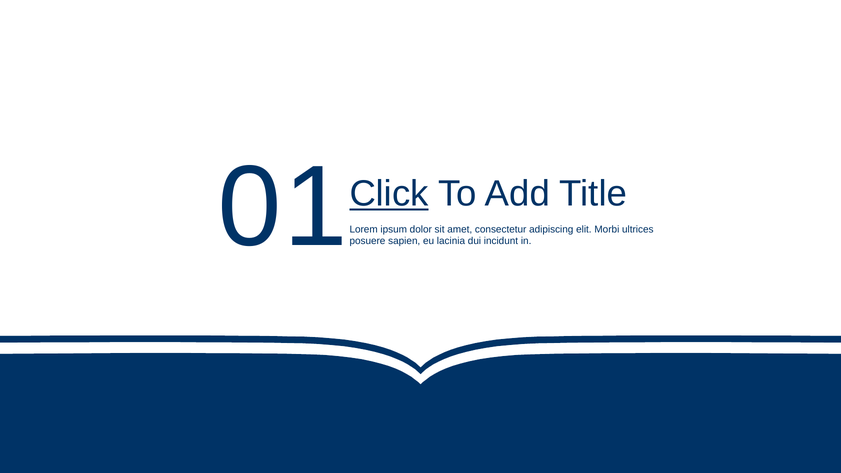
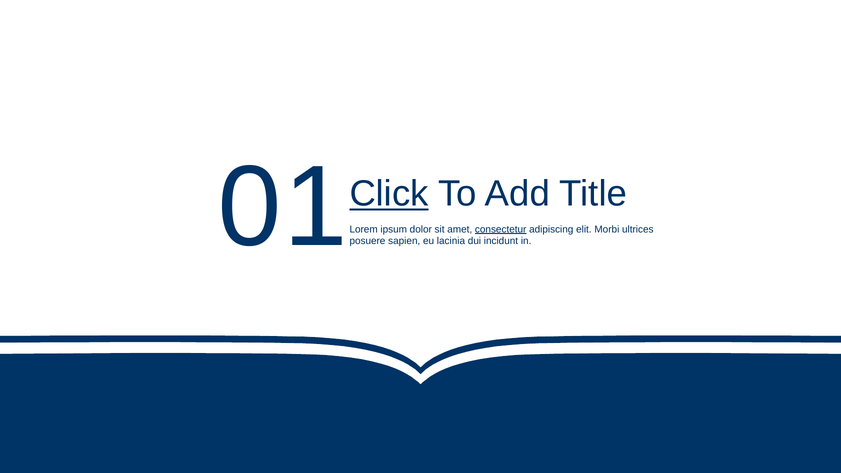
consectetur underline: none -> present
